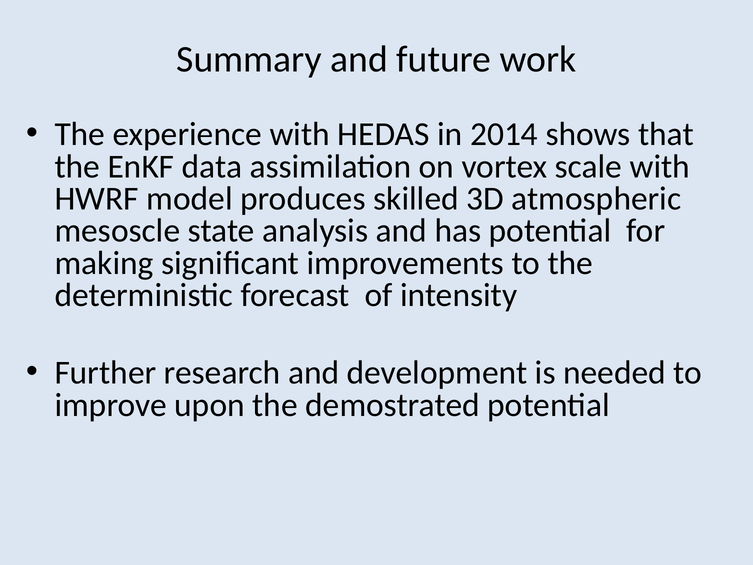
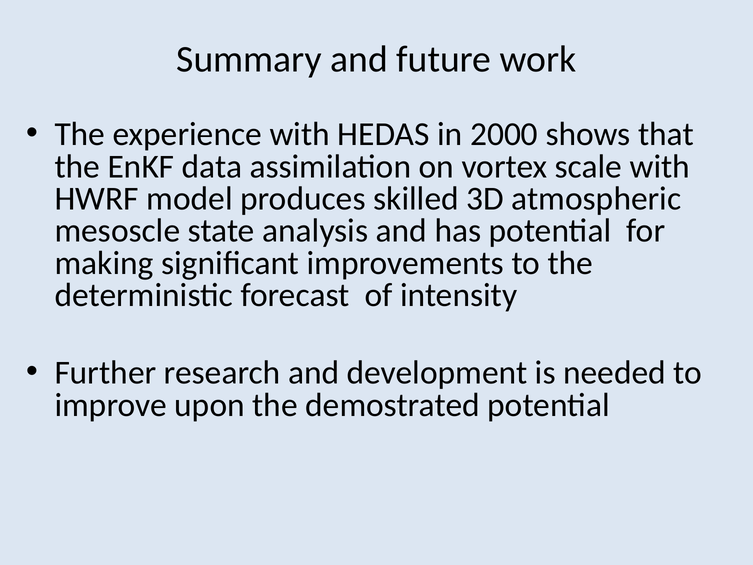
2014: 2014 -> 2000
